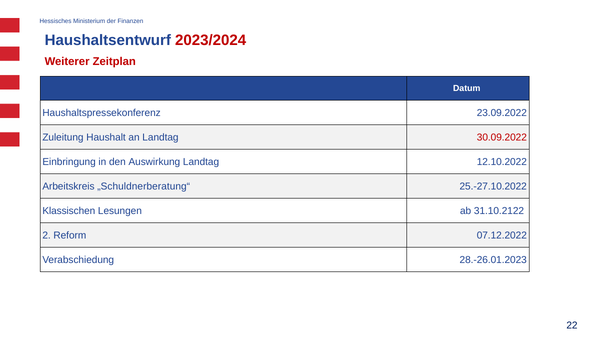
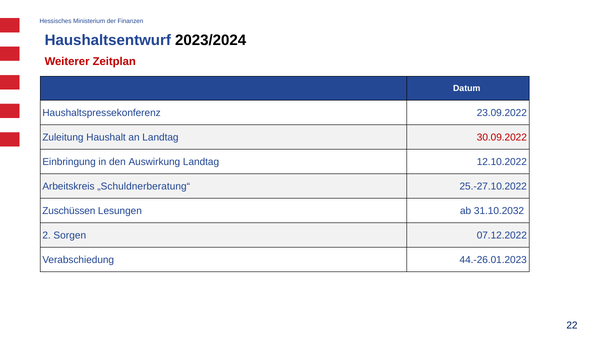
2023/2024 colour: red -> black
Klassischen: Klassischen -> Zuschüssen
31.10.2122: 31.10.2122 -> 31.10.2032
Reform: Reform -> Sorgen
28.-26.01.2023: 28.-26.01.2023 -> 44.-26.01.2023
